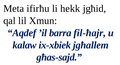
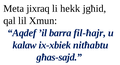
ifirħu: ifirħu -> jixraq
jgħallem: jgħallem -> nitħabtu
